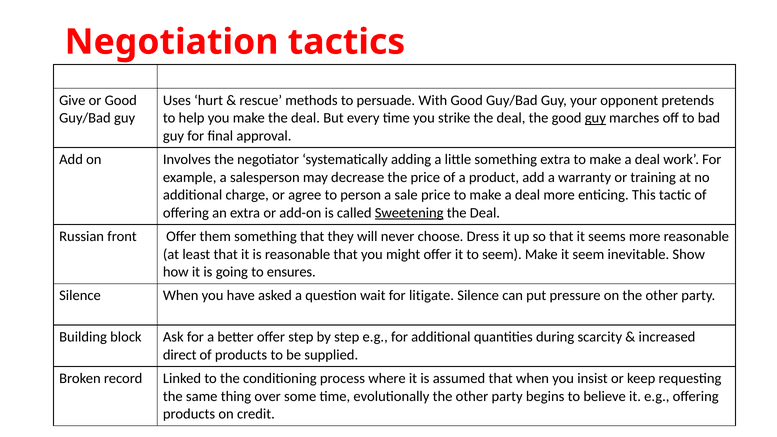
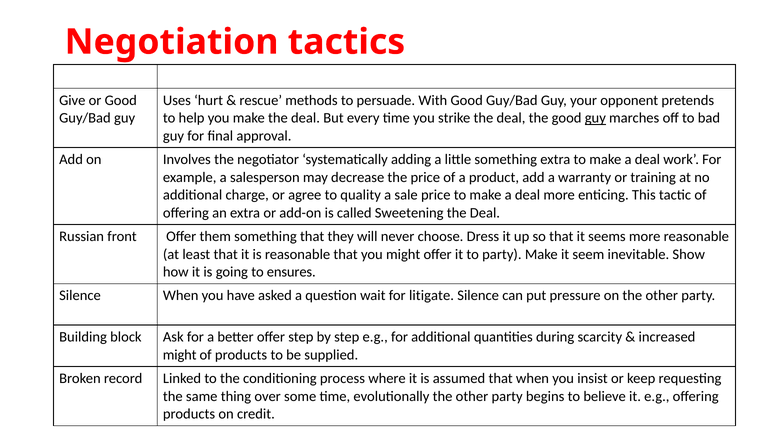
person: person -> quality
Sweetening underline: present -> none
to seem: seem -> party
direct at (180, 355): direct -> might
